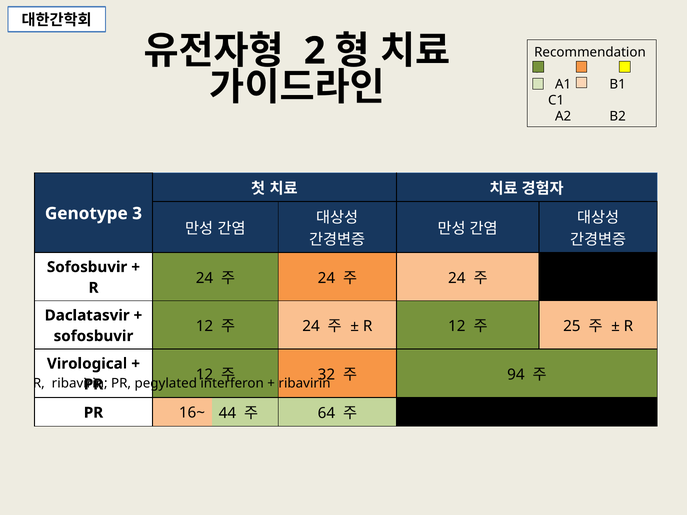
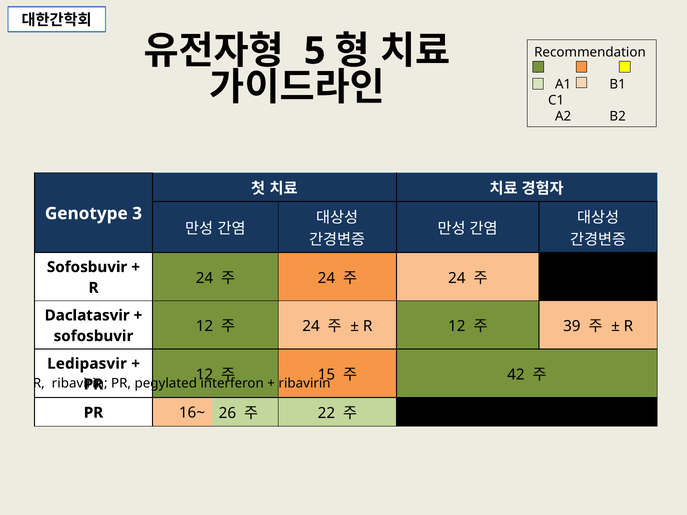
2: 2 -> 5
25: 25 -> 39
Virological: Virological -> Ledipasvir
32: 32 -> 15
94: 94 -> 42
44: 44 -> 26
64: 64 -> 22
